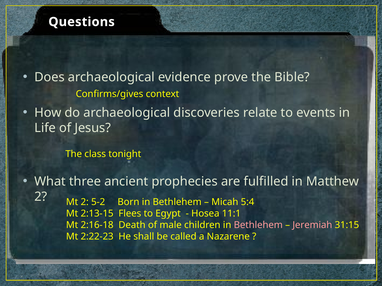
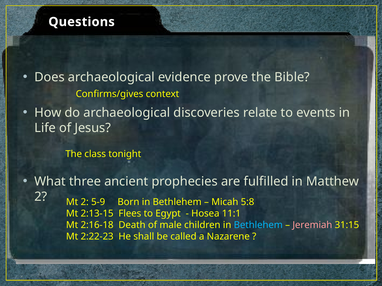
5-2: 5-2 -> 5-9
5:4: 5:4 -> 5:8
Bethlehem at (258, 225) colour: pink -> light blue
